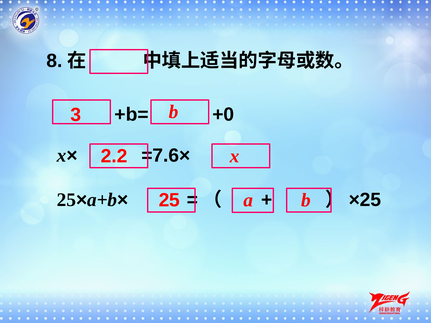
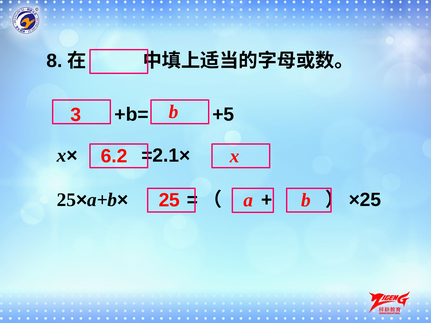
+0: +0 -> +5
=7.6×: =7.6× -> =2.1×
2.2: 2.2 -> 6.2
